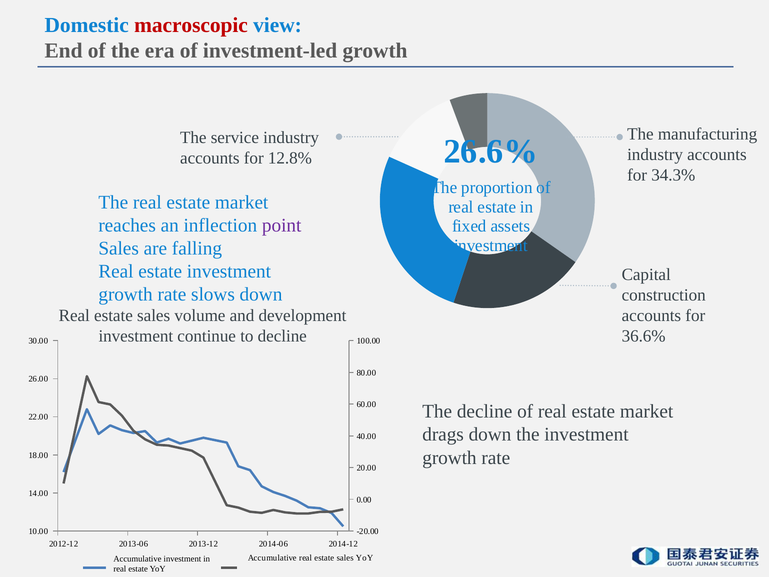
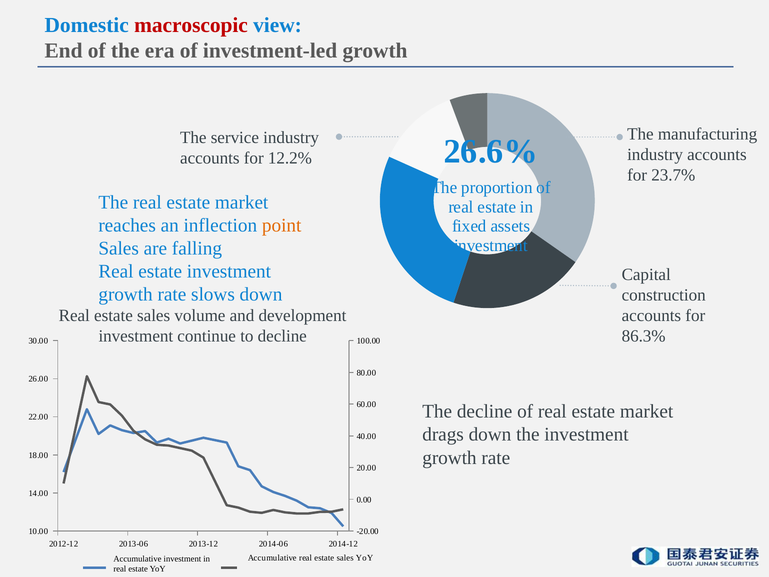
12.8%: 12.8% -> 12.2%
34.3%: 34.3% -> 23.7%
point colour: purple -> orange
36.6%: 36.6% -> 86.3%
